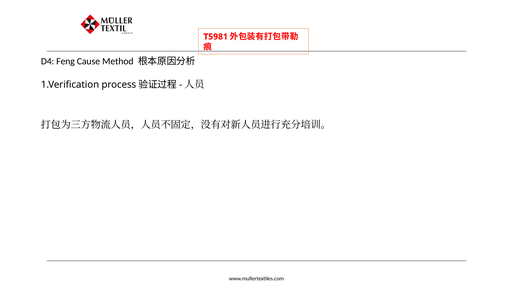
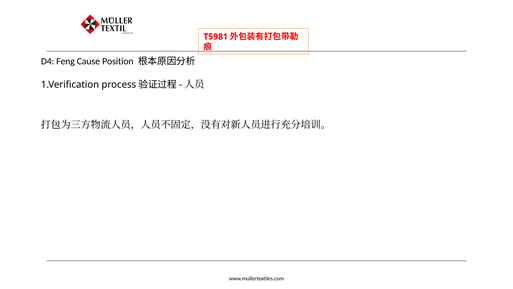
Method: Method -> Position
